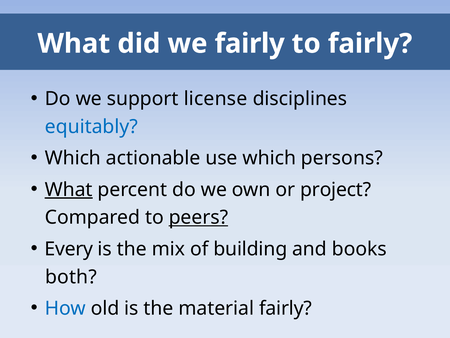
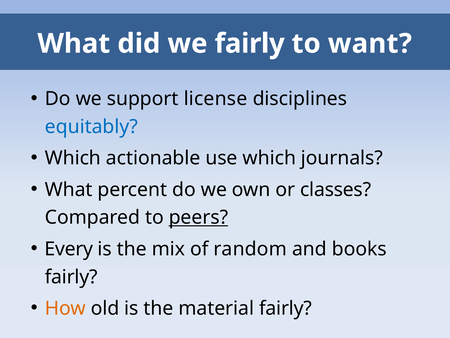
to fairly: fairly -> want
persons: persons -> journals
What at (69, 189) underline: present -> none
project: project -> classes
building: building -> random
both at (71, 277): both -> fairly
How colour: blue -> orange
